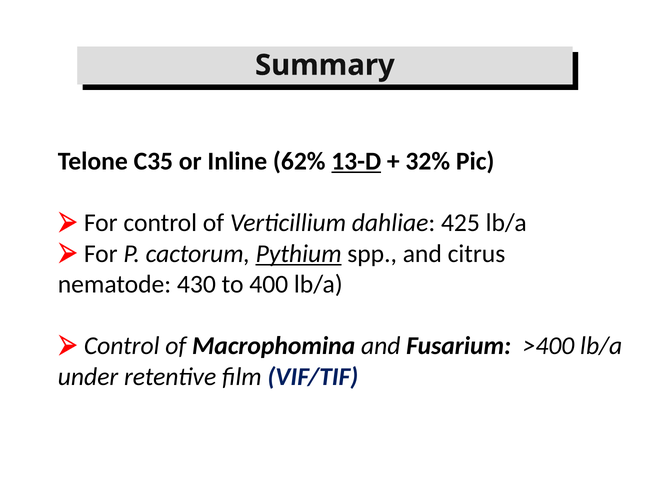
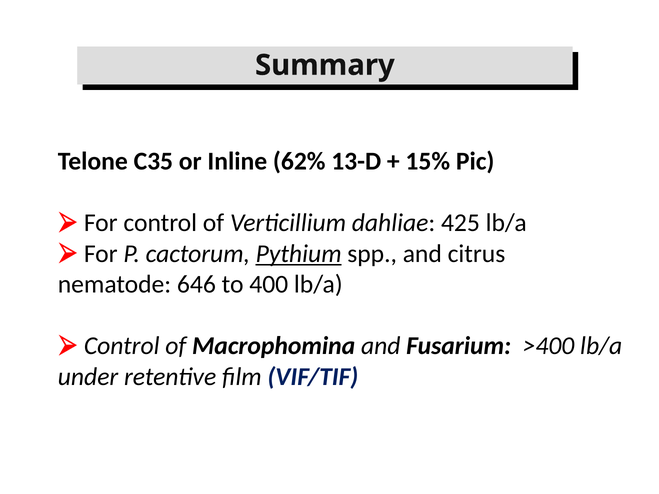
13-D underline: present -> none
32%: 32% -> 15%
430: 430 -> 646
